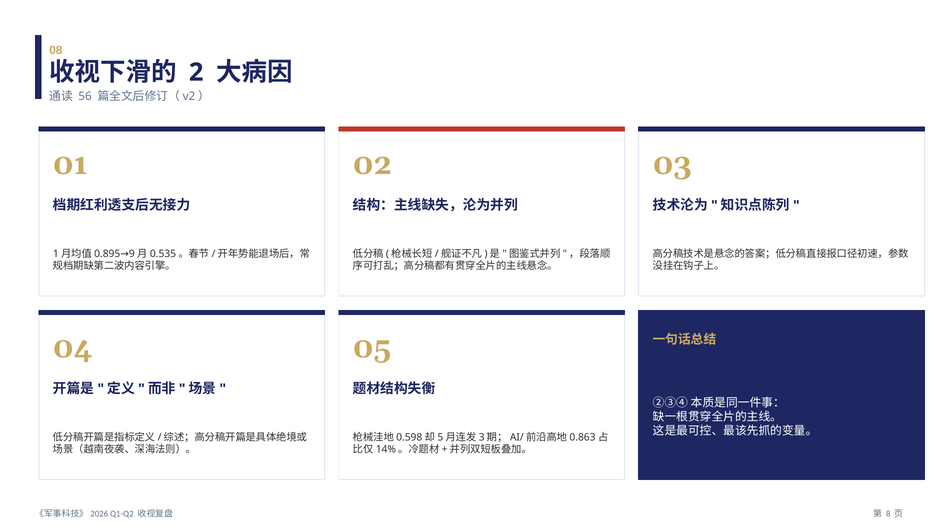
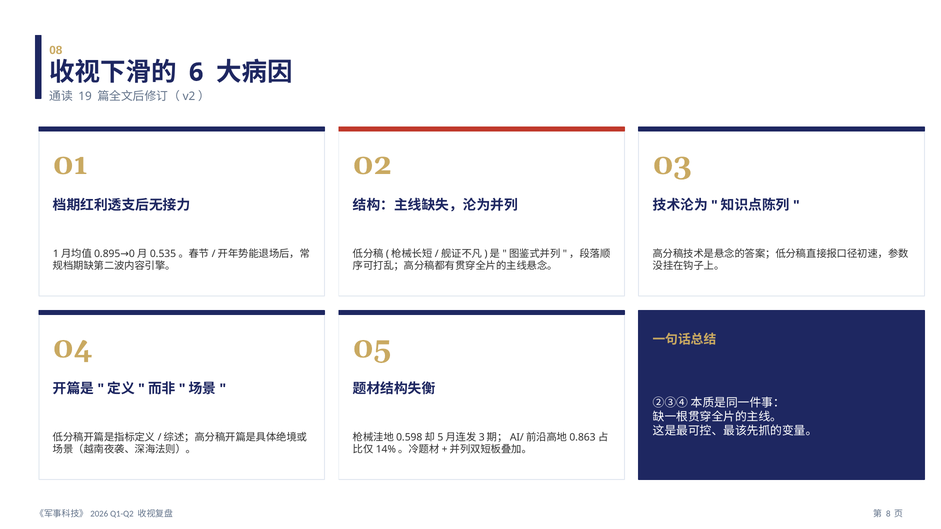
2: 2 -> 6
56: 56 -> 19
9: 9 -> 0
